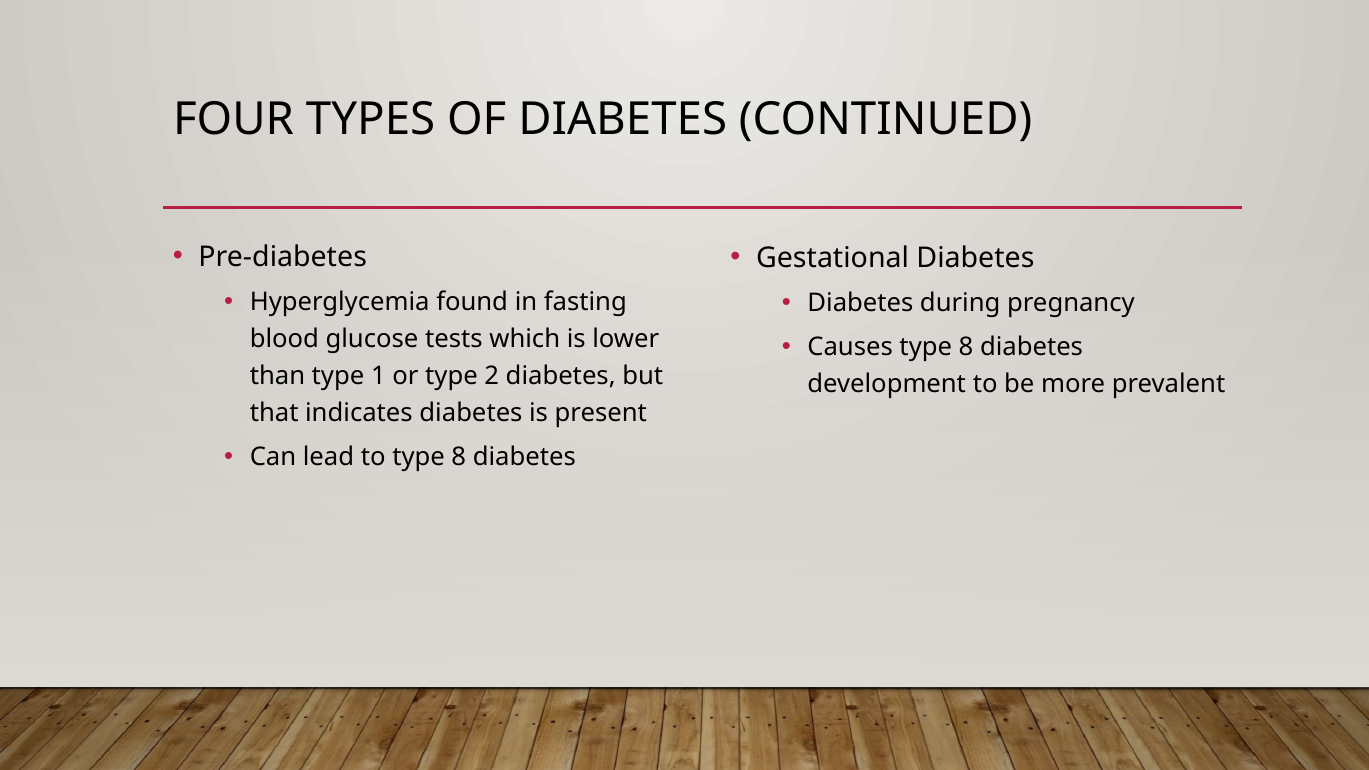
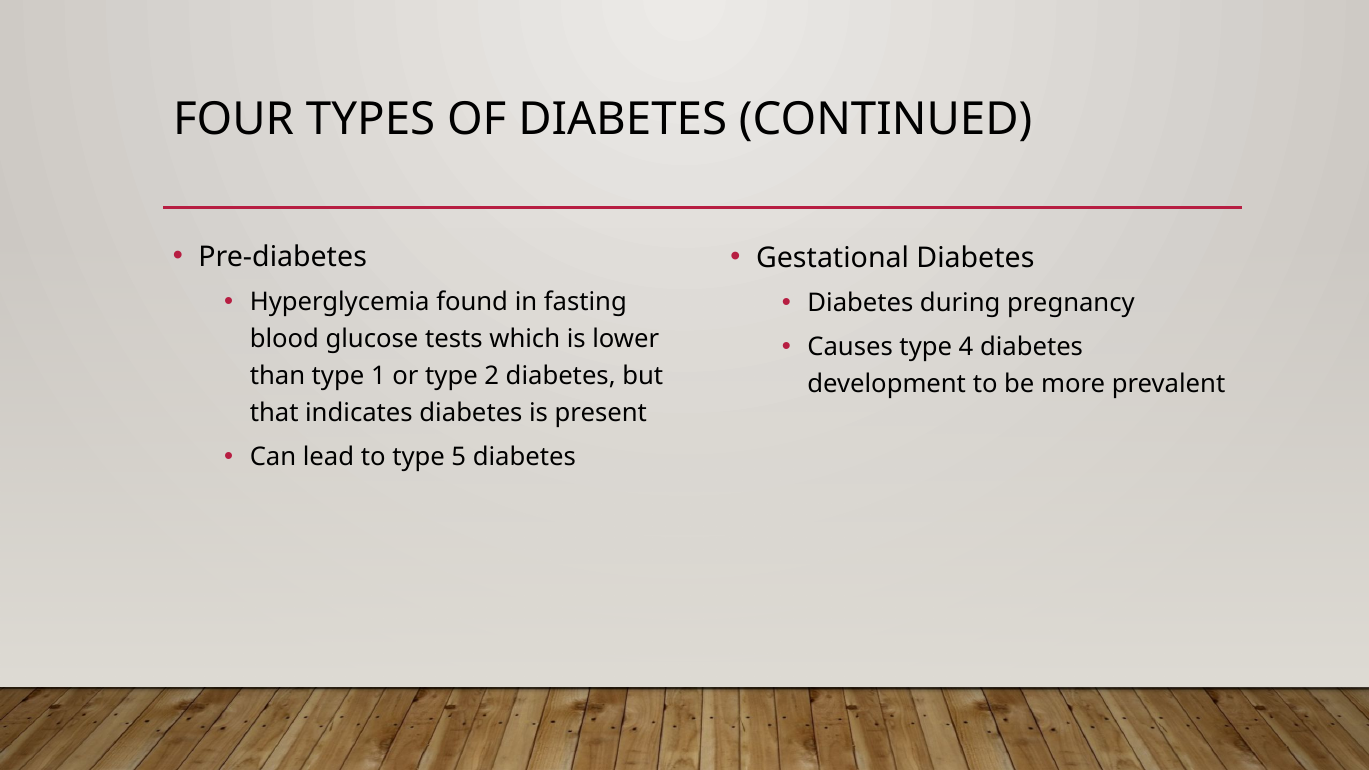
Causes type 8: 8 -> 4
to type 8: 8 -> 5
